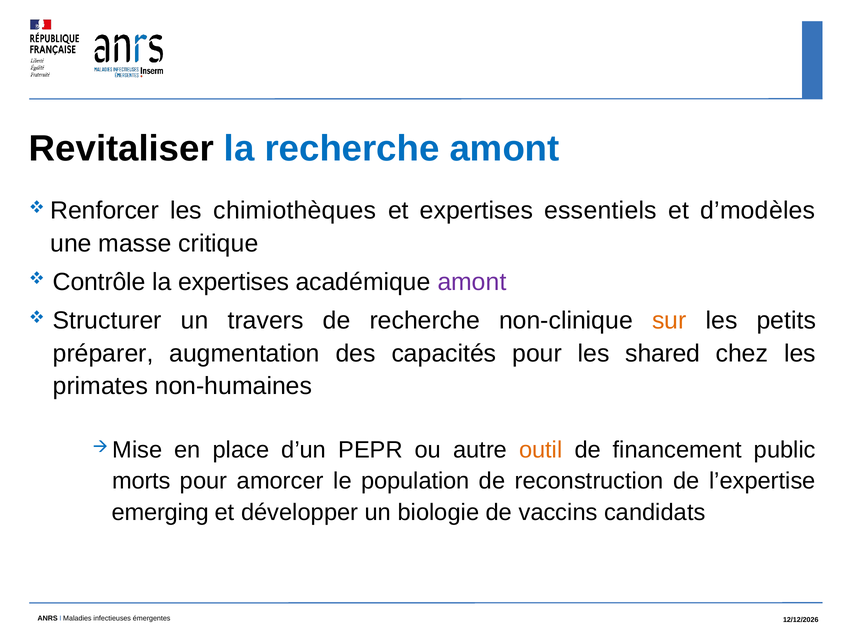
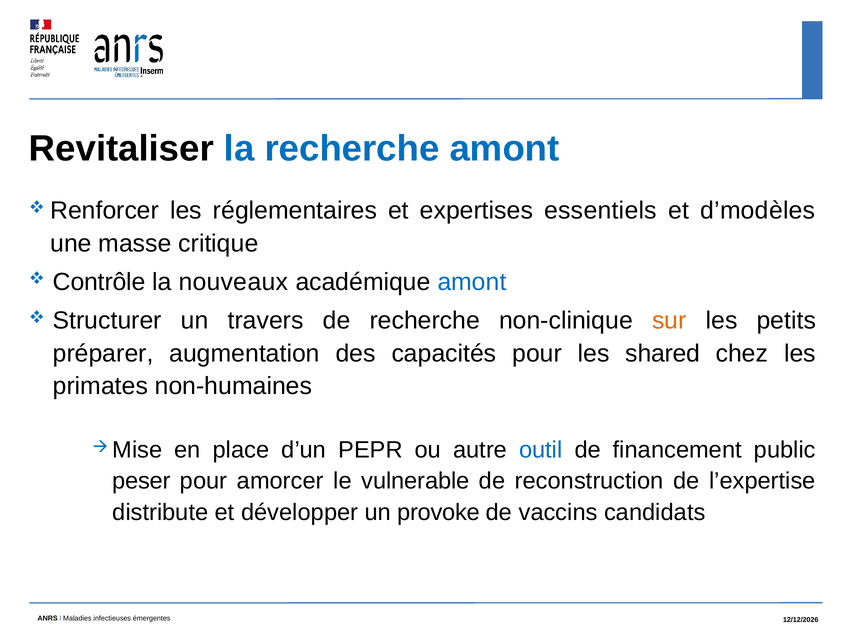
chimiothèques: chimiothèques -> réglementaires
la expertises: expertises -> nouveaux
amont at (472, 282) colour: purple -> blue
outil colour: orange -> blue
morts: morts -> peser
population: population -> vulnerable
emerging: emerging -> distribute
biologie: biologie -> provoke
